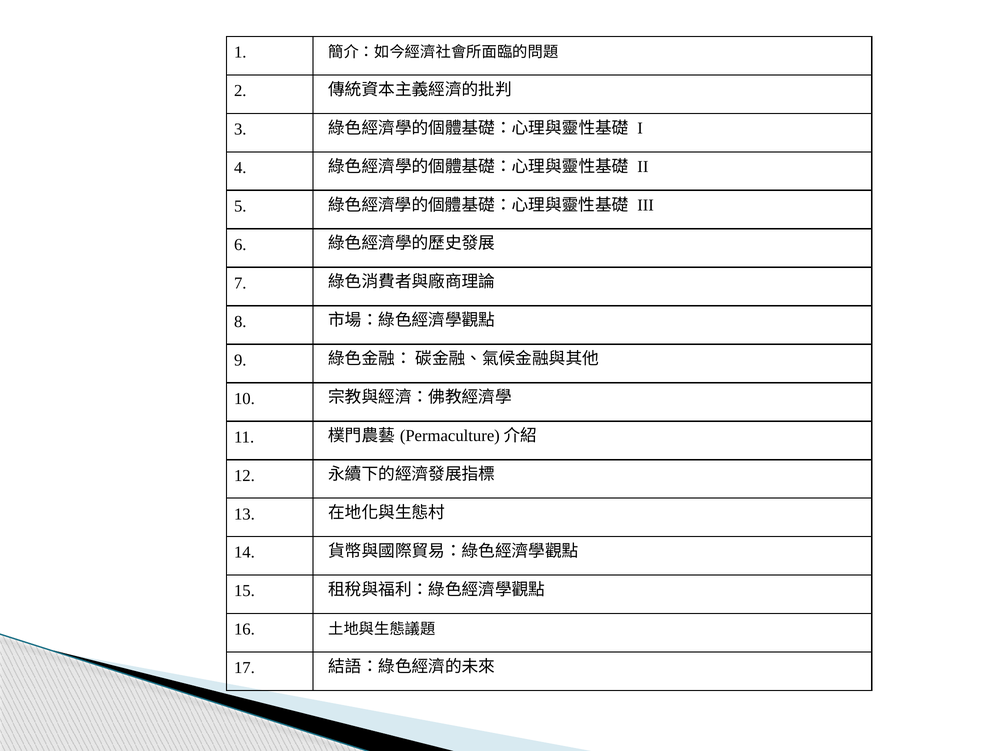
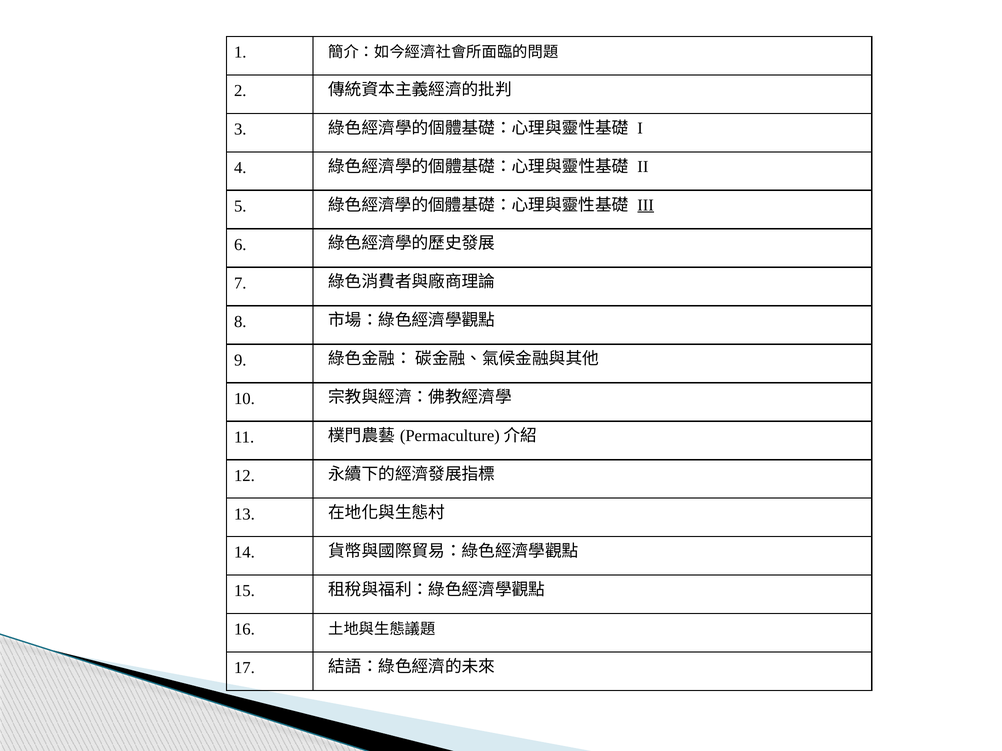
III underline: none -> present
